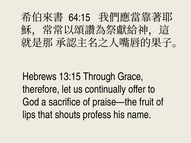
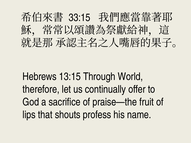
64:15: 64:15 -> 33:15
Grace: Grace -> World
